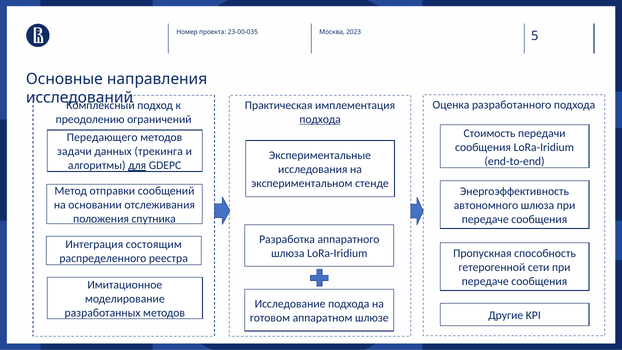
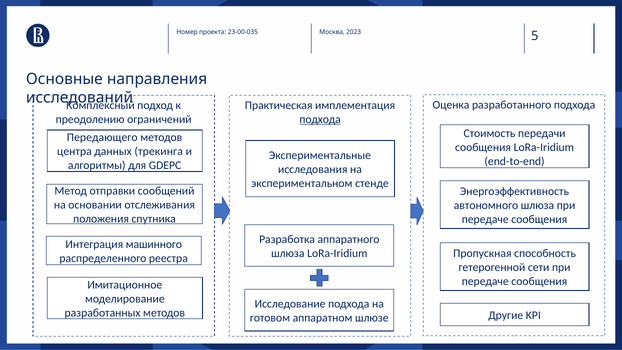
задачи: задачи -> центра
для underline: present -> none
состоящим: состоящим -> машинного
